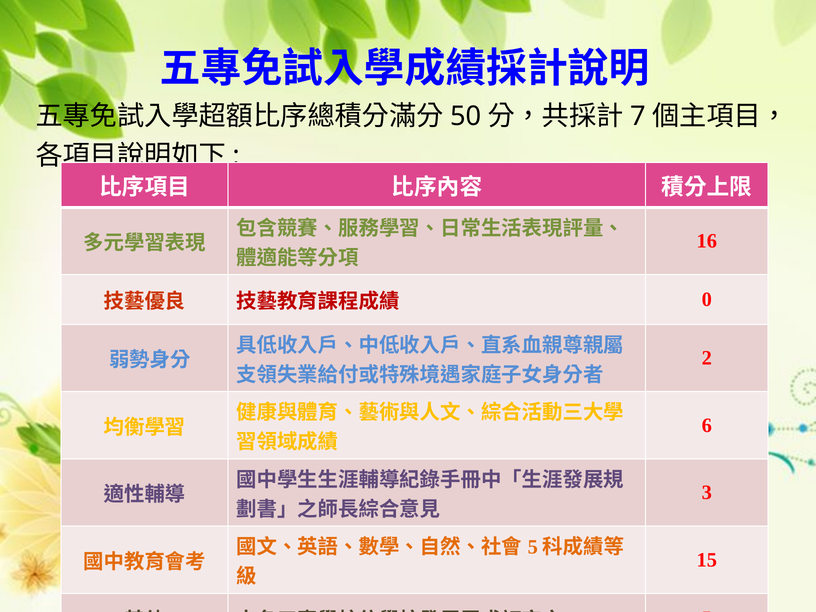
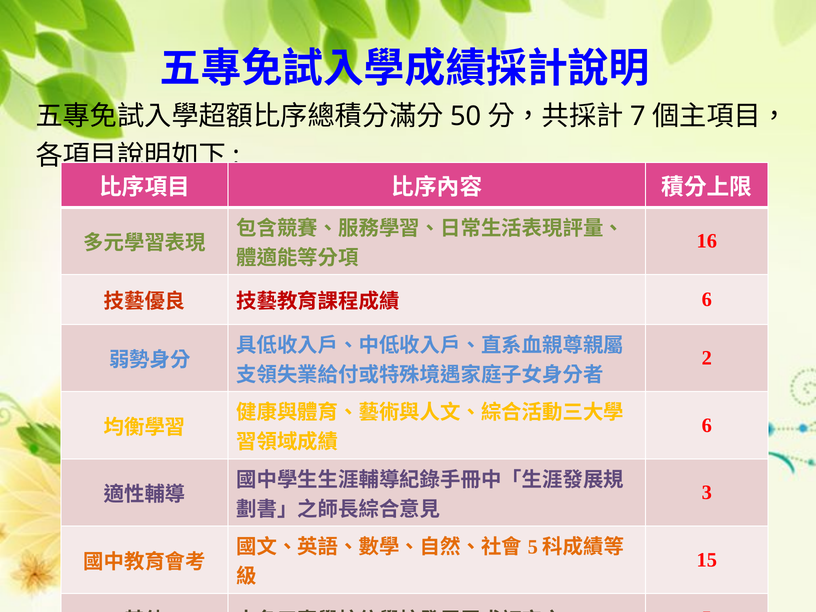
0 at (707, 300): 0 -> 6
